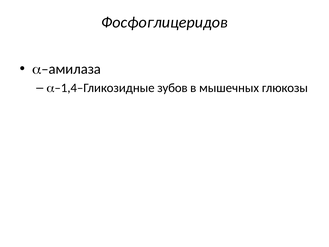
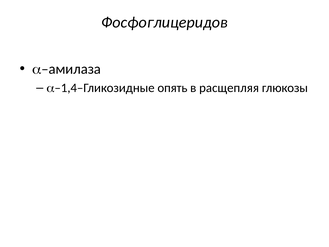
зубов: зубов -> опять
мышечных: мышечных -> расщепляя
